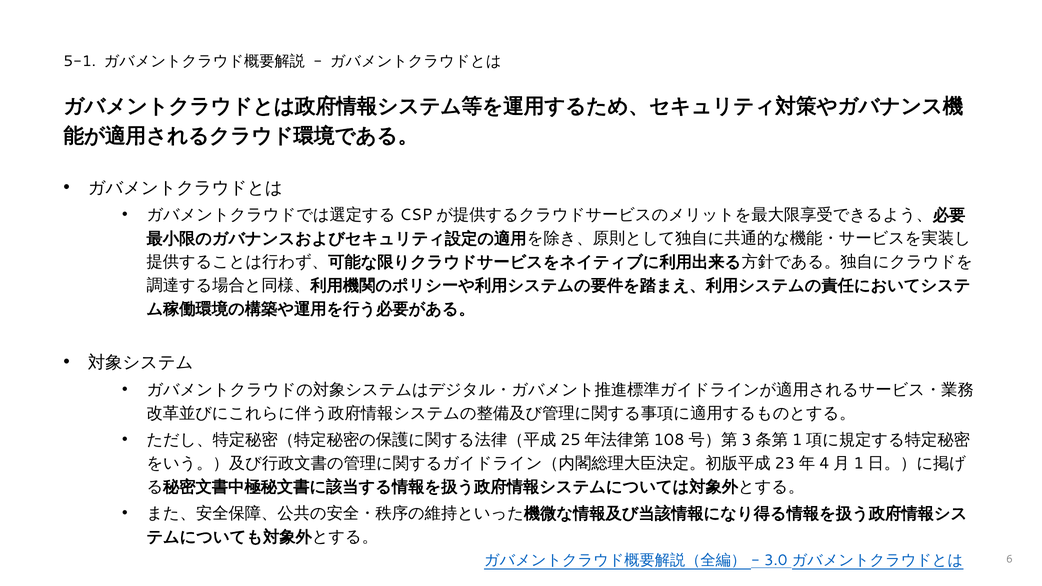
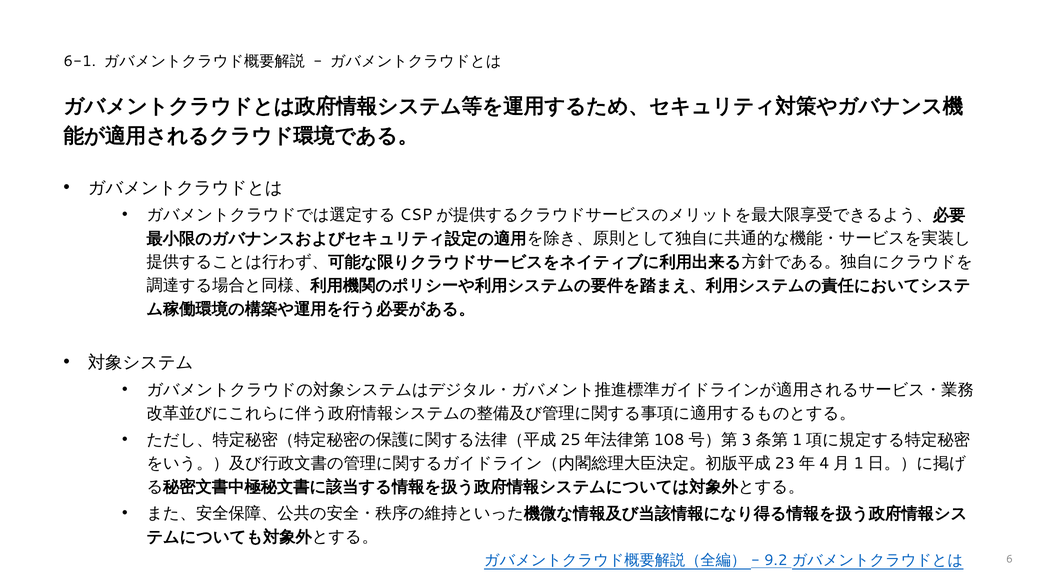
5-1: 5-1 -> 6-1
3.0: 3.0 -> 9.2
